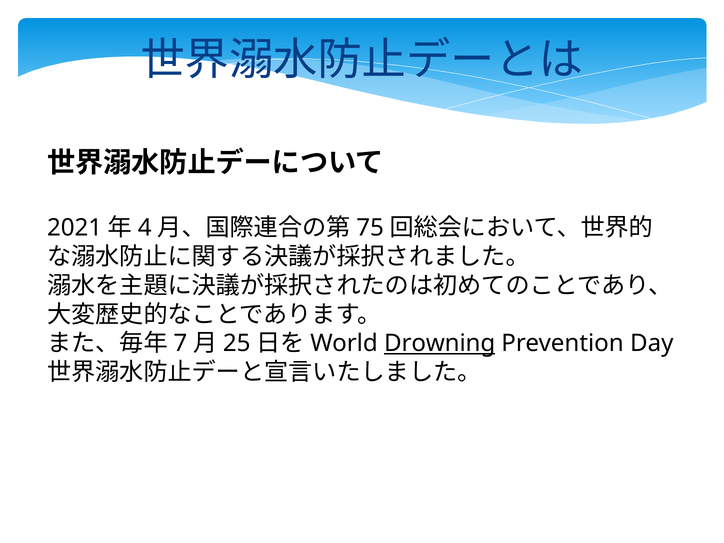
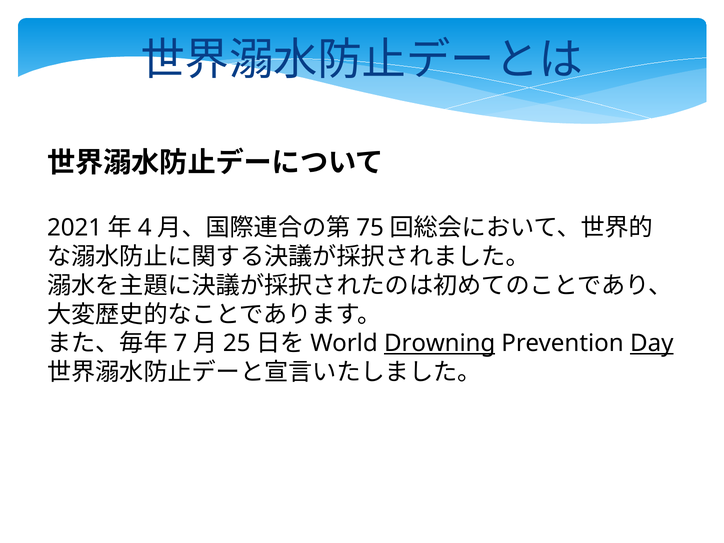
Day underline: none -> present
